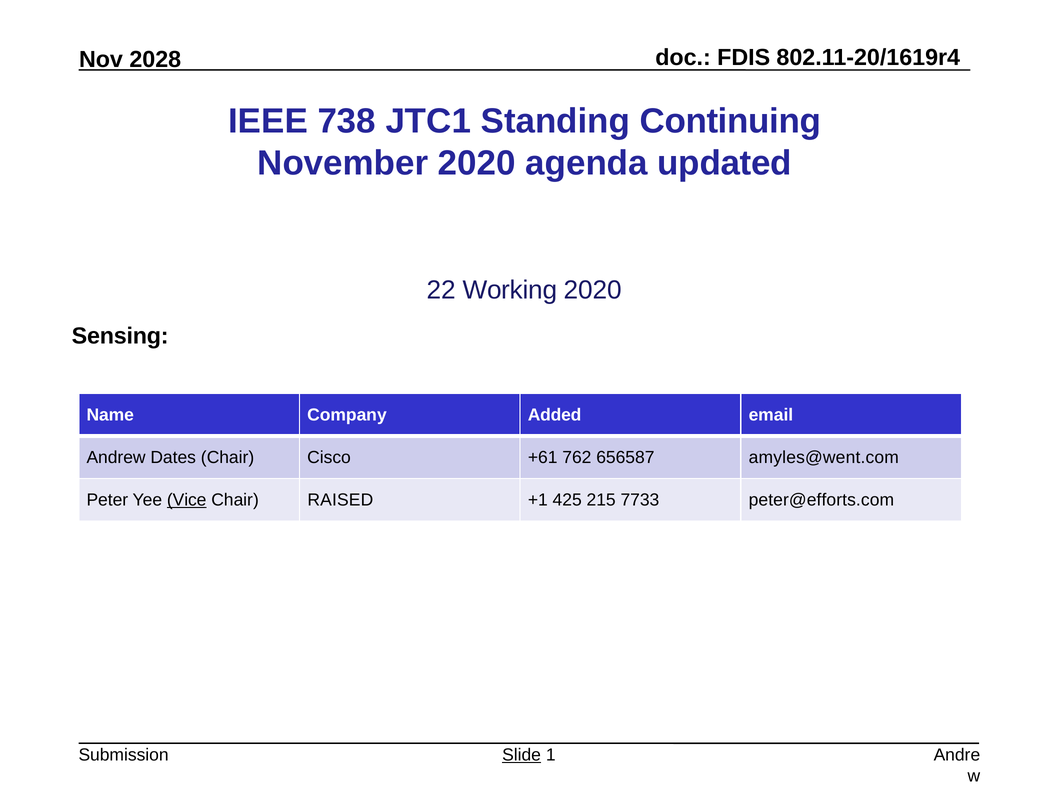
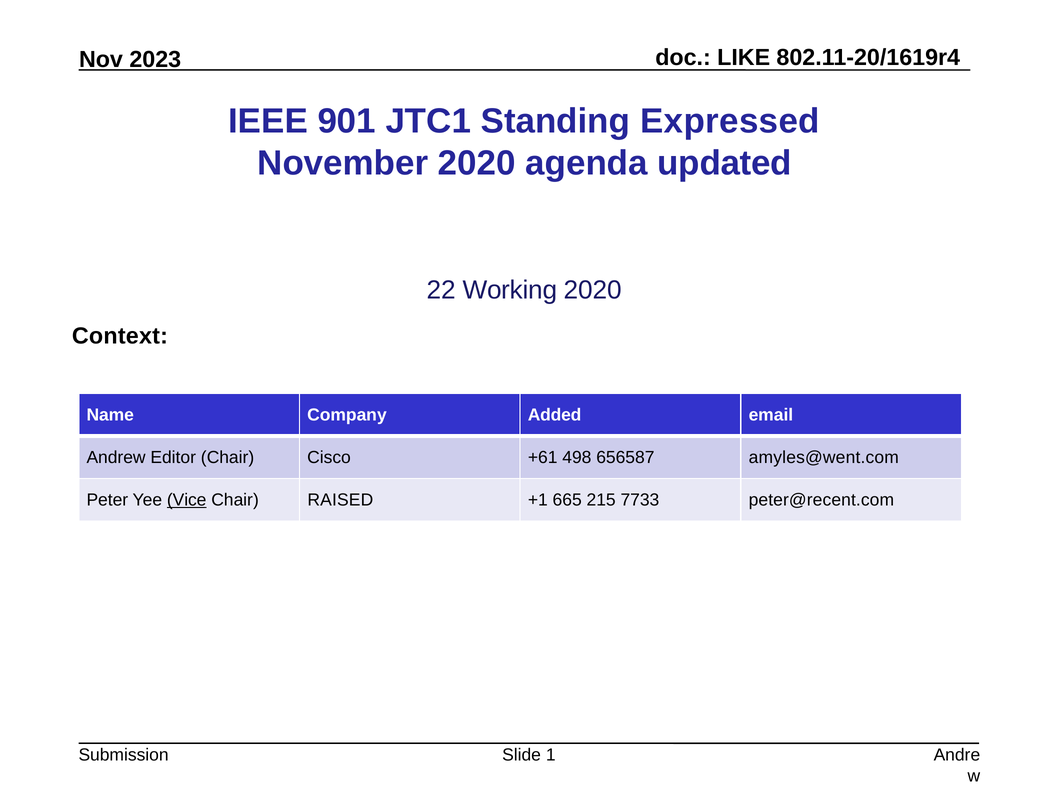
FDIS: FDIS -> LIKE
2028: 2028 -> 2023
738: 738 -> 901
Continuing: Continuing -> Expressed
Sensing: Sensing -> Context
Dates: Dates -> Editor
762: 762 -> 498
425: 425 -> 665
peter@efforts.com: peter@efforts.com -> peter@recent.com
Slide underline: present -> none
